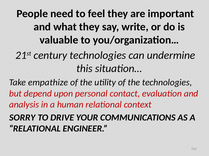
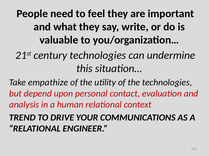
SORRY: SORRY -> TREND
